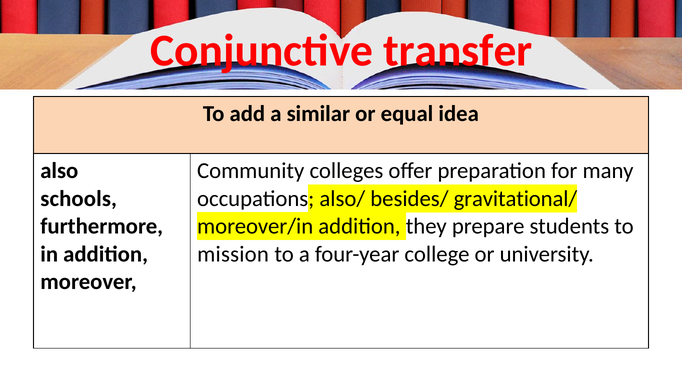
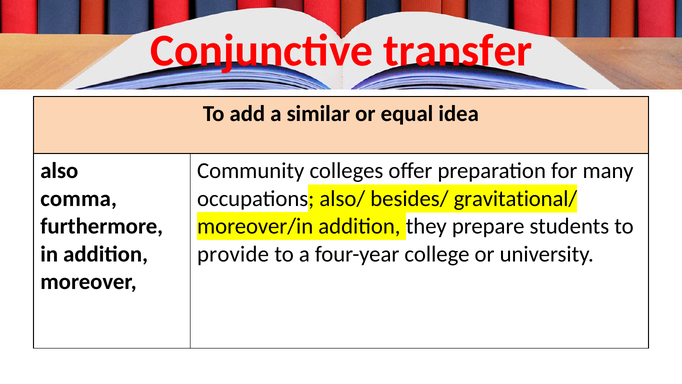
schools: schools -> comma
mission: mission -> provide
